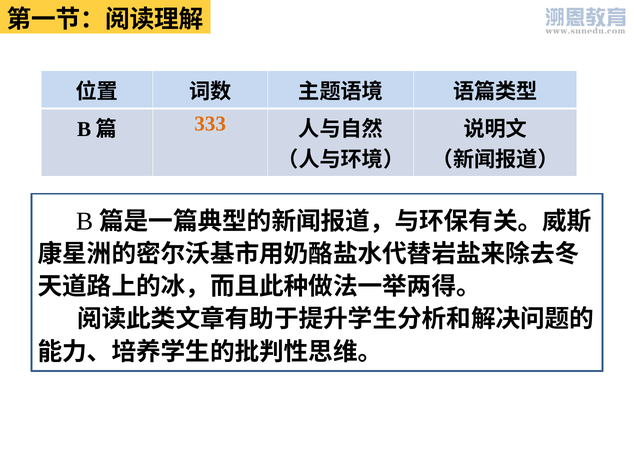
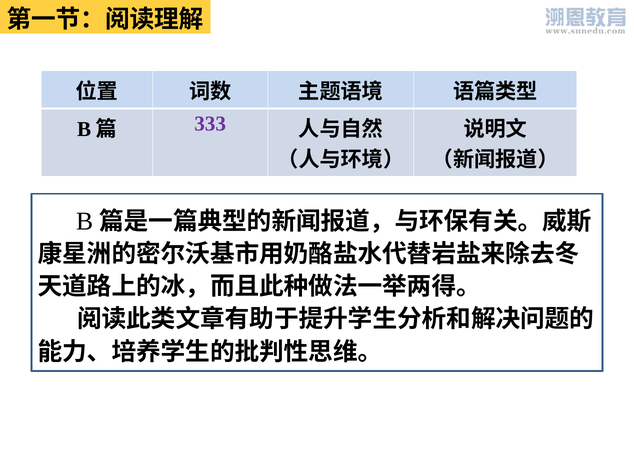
333 colour: orange -> purple
